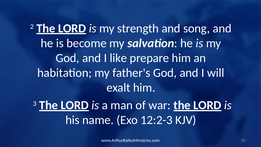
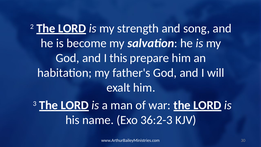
like: like -> this
12:2-3: 12:2-3 -> 36:2-3
